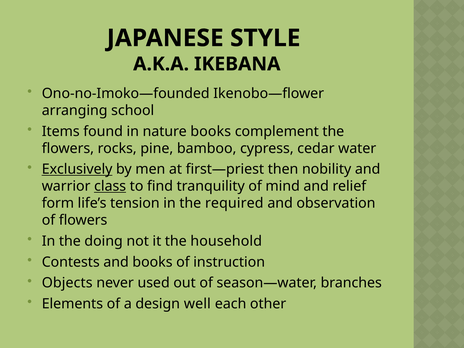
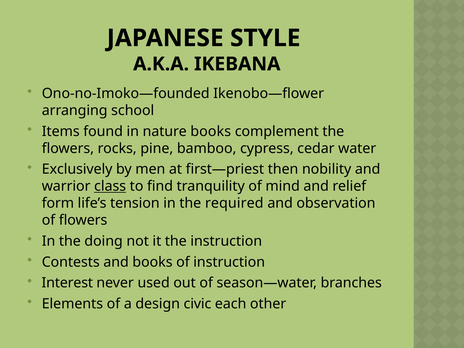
Exclusively underline: present -> none
the household: household -> instruction
Objects: Objects -> Interest
well: well -> civic
